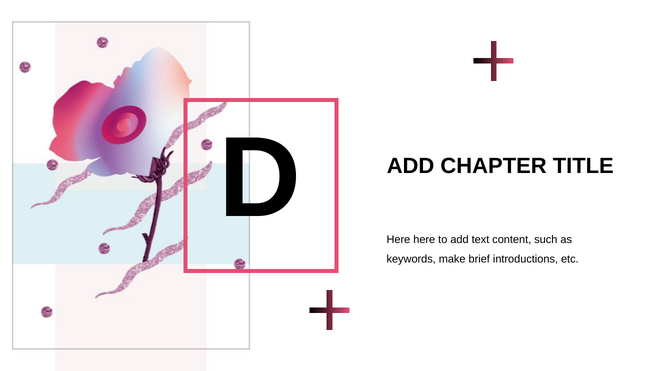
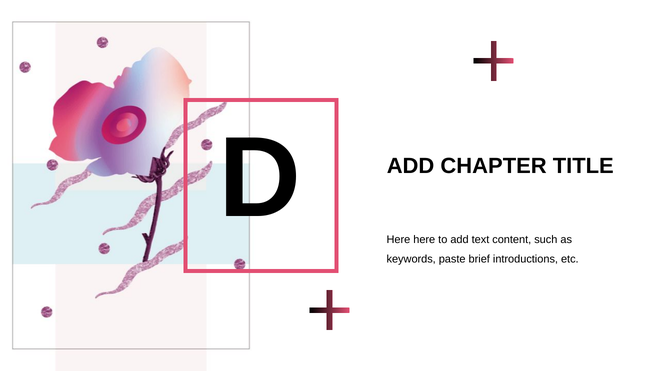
make: make -> paste
